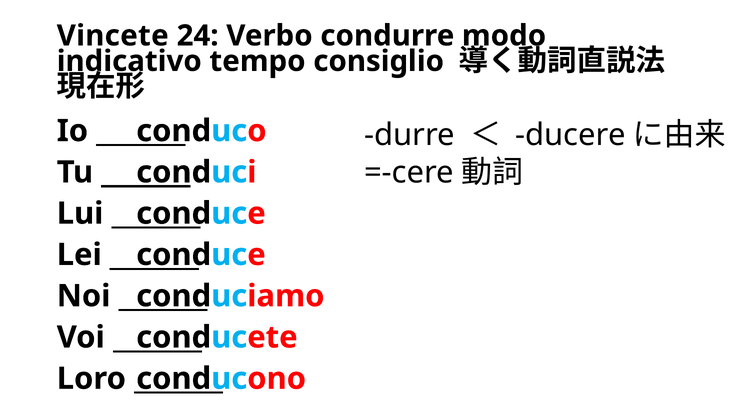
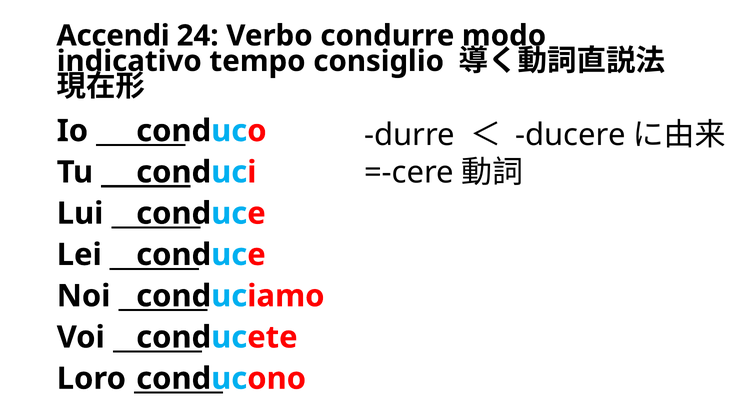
Vincete: Vincete -> Accendi
